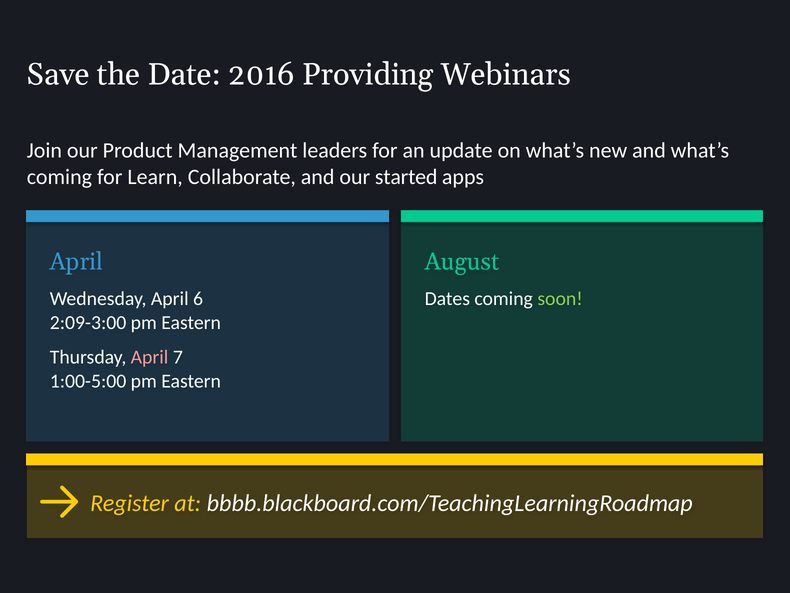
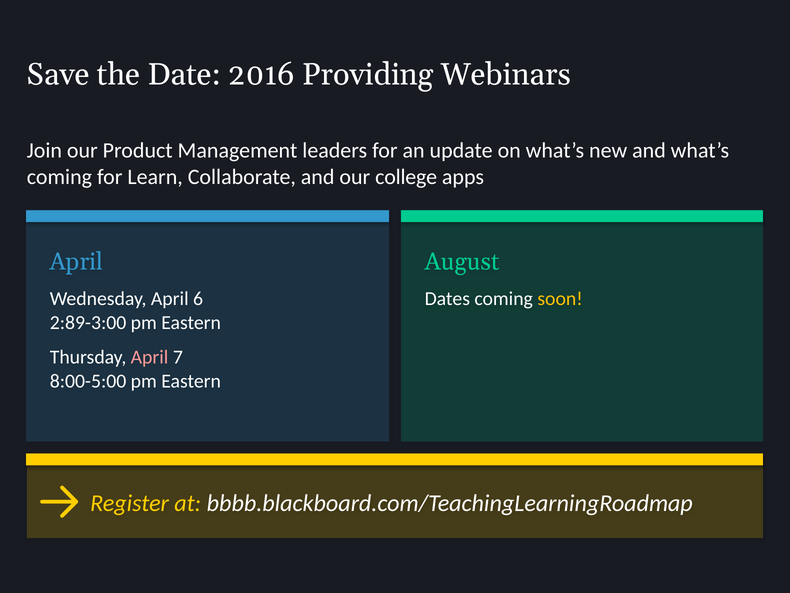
started: started -> college
soon colour: light green -> yellow
2:09-3:00: 2:09-3:00 -> 2:89-3:00
1:00-5:00: 1:00-5:00 -> 8:00-5:00
